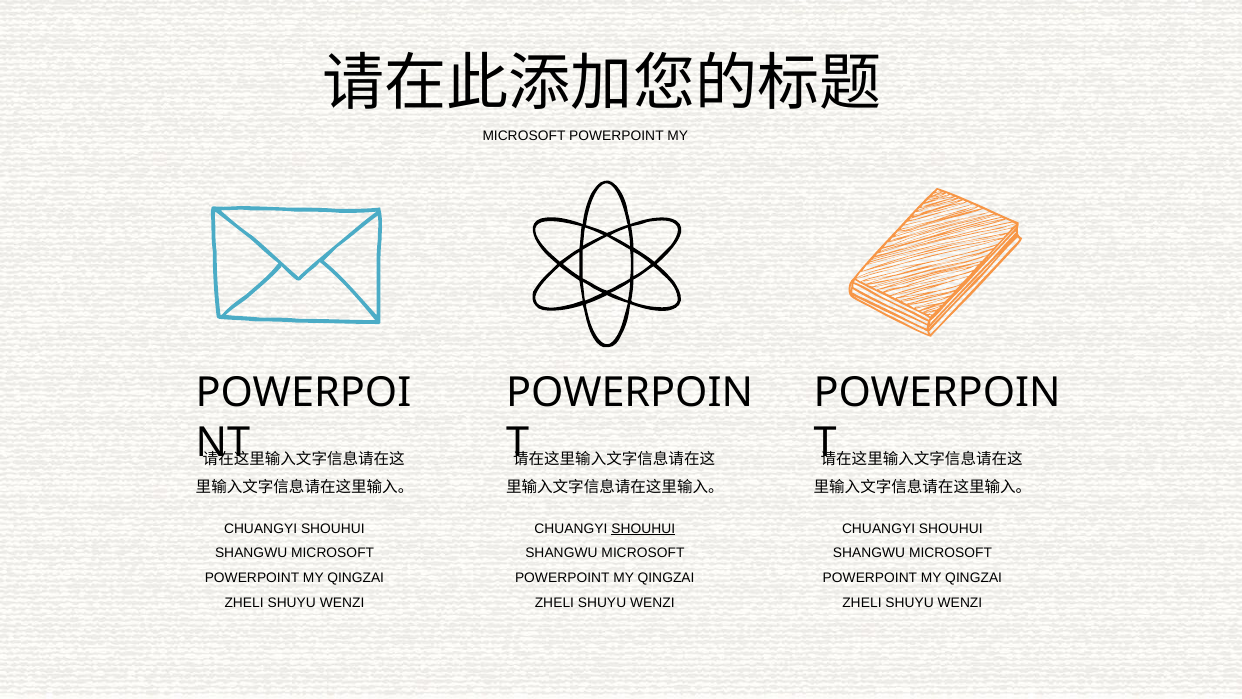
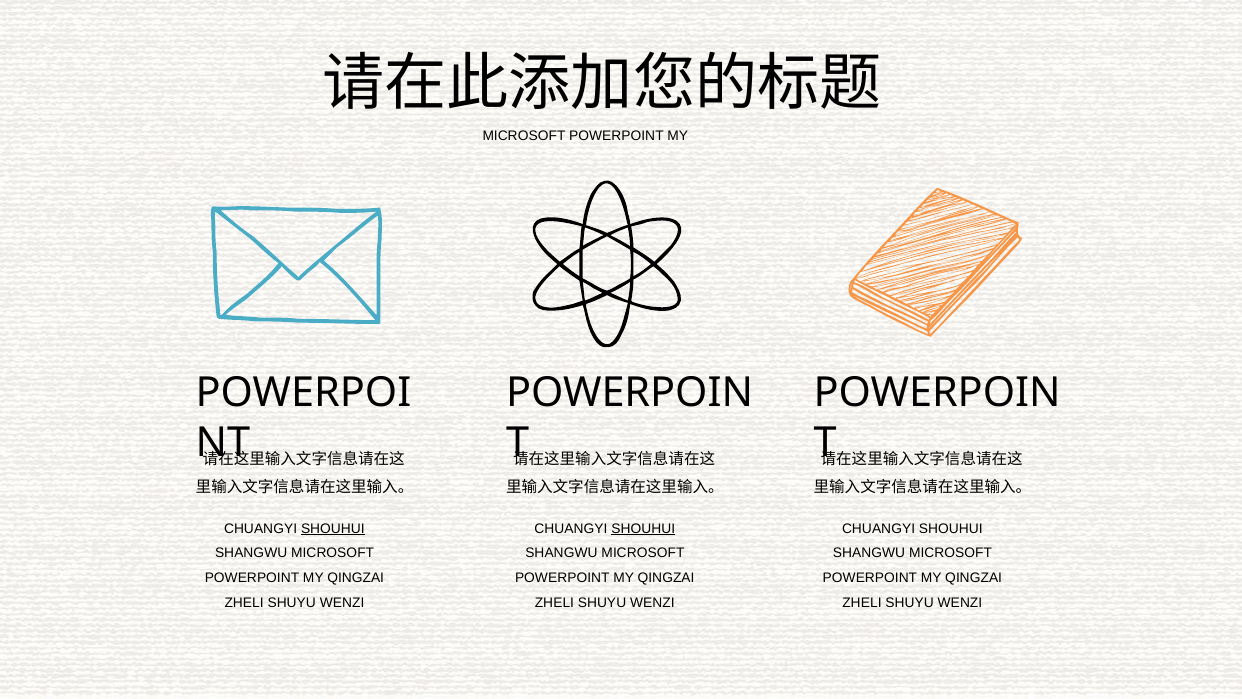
SHOUHUI at (333, 528) underline: none -> present
